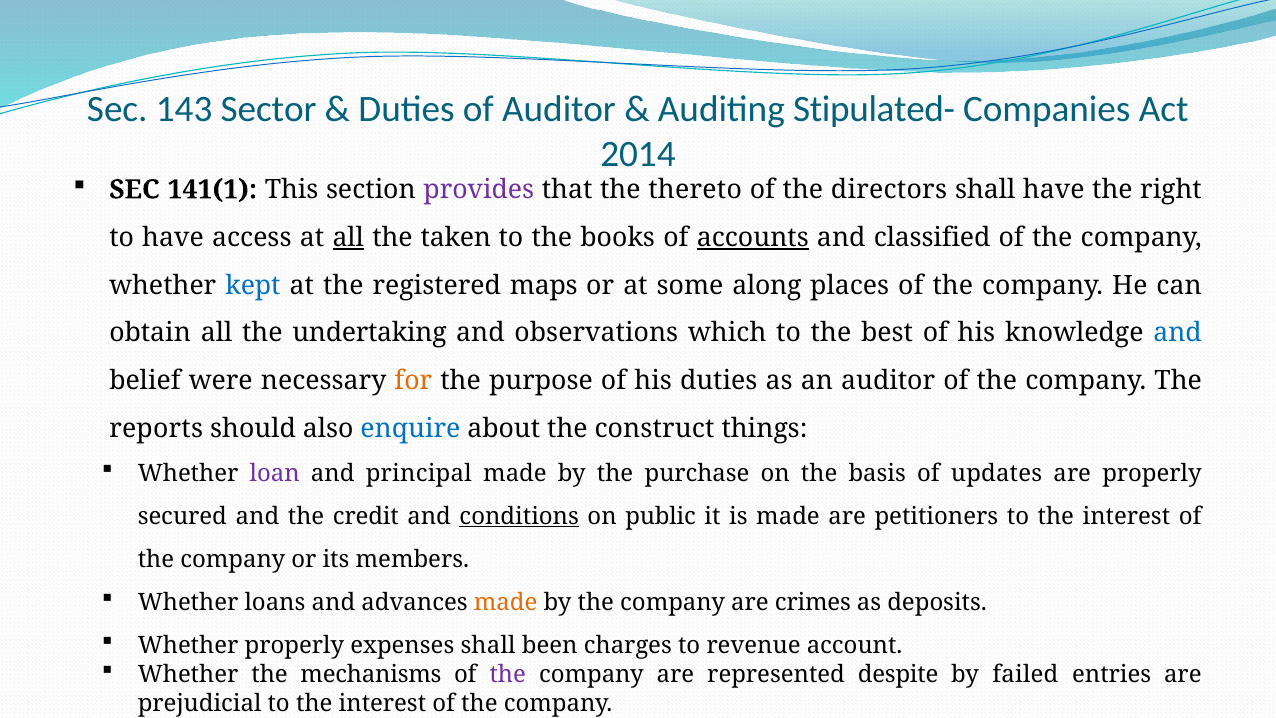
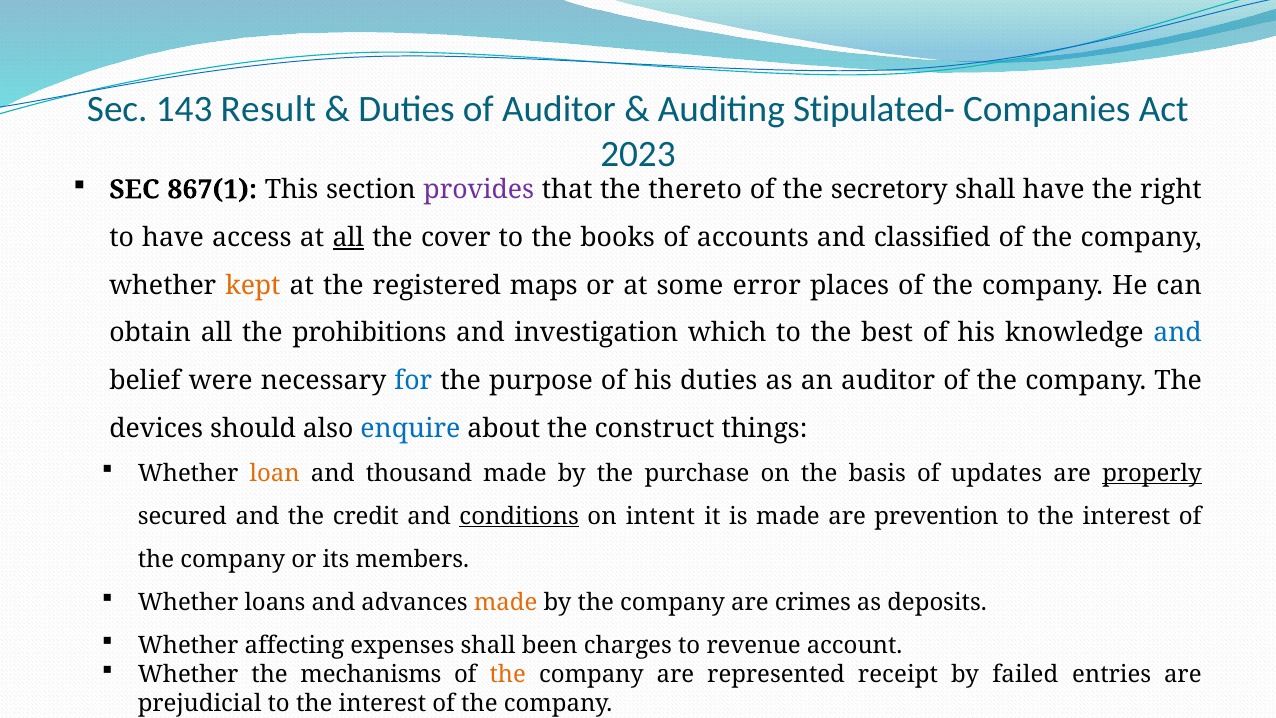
Sector: Sector -> Result
2014: 2014 -> 2023
141(1: 141(1 -> 867(1
directors: directors -> secretory
taken: taken -> cover
accounts underline: present -> none
kept colour: blue -> orange
along: along -> error
undertaking: undertaking -> prohibitions
observations: observations -> investigation
for colour: orange -> blue
reports: reports -> devices
loan colour: purple -> orange
principal: principal -> thousand
properly at (1152, 473) underline: none -> present
public: public -> intent
petitioners: petitioners -> prevention
Whether properly: properly -> affecting
the at (508, 674) colour: purple -> orange
despite: despite -> receipt
